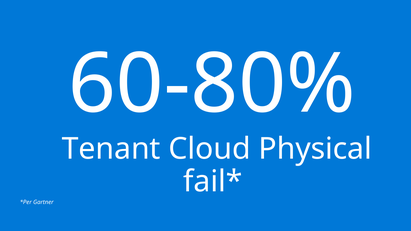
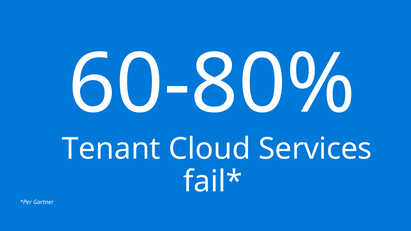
Physical: Physical -> Services
